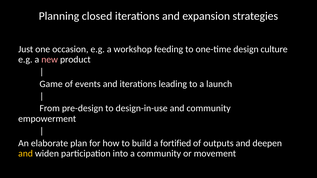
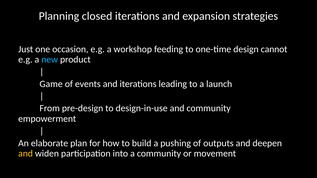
culture: culture -> cannot
new colour: pink -> light blue
fortified: fortified -> pushing
